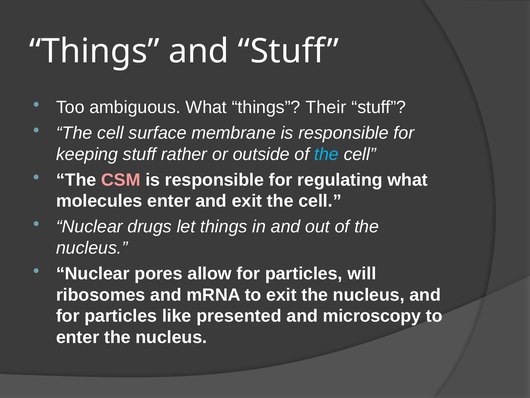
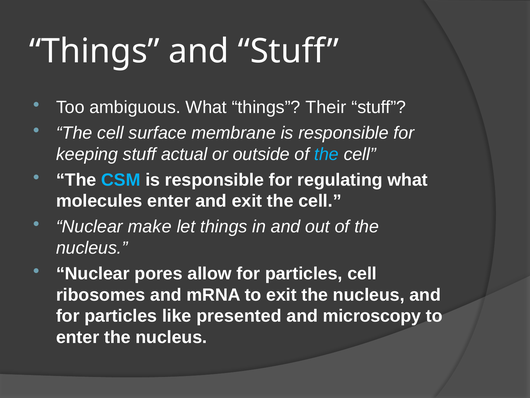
rather: rather -> actual
CSM colour: pink -> light blue
drugs: drugs -> make
particles will: will -> cell
